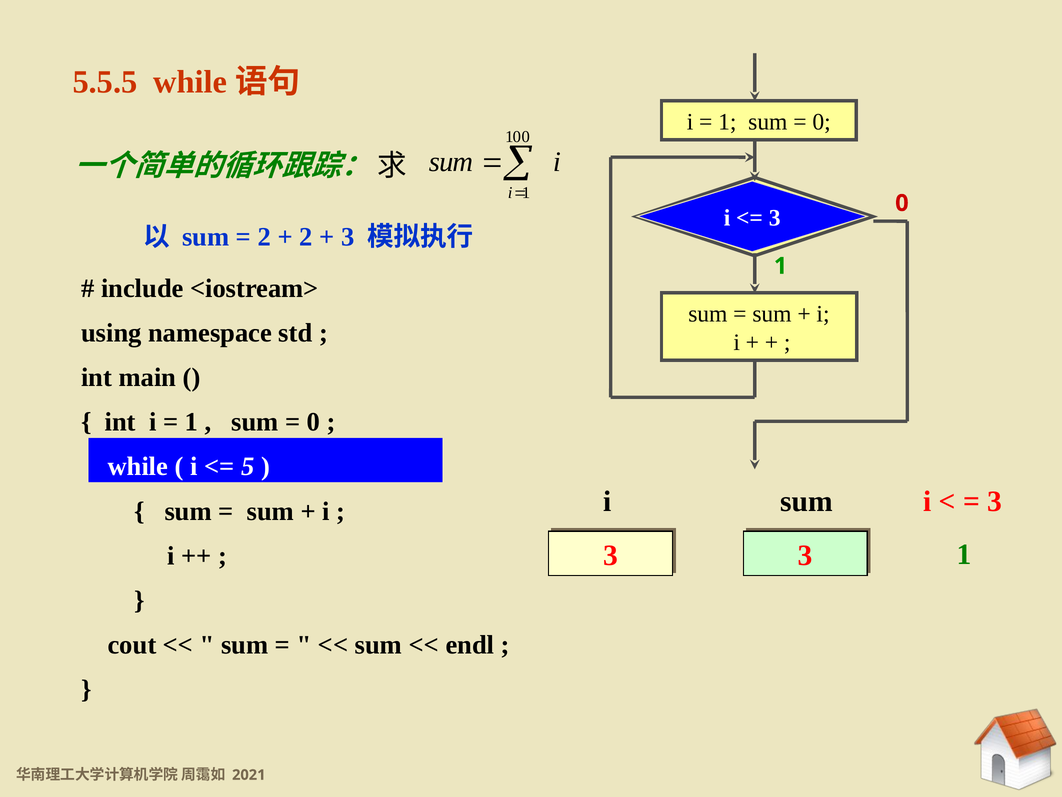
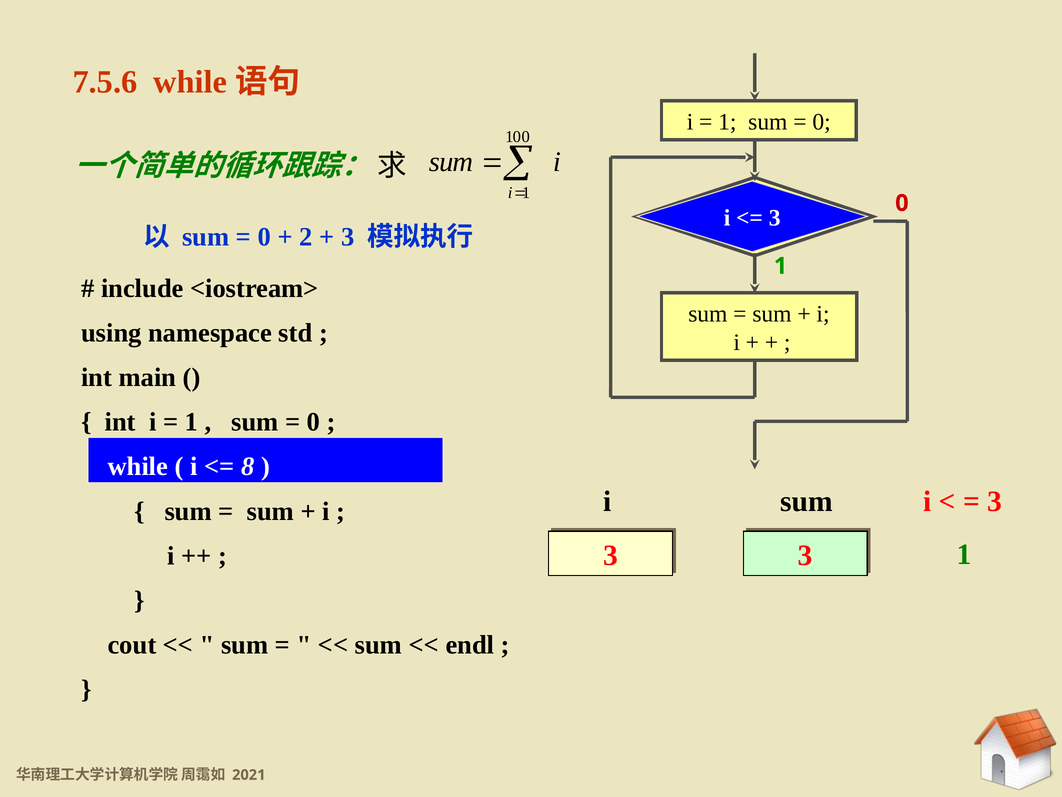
5.5.5: 5.5.5 -> 7.5.6
2 at (264, 237): 2 -> 0
5 at (248, 466): 5 -> 8
